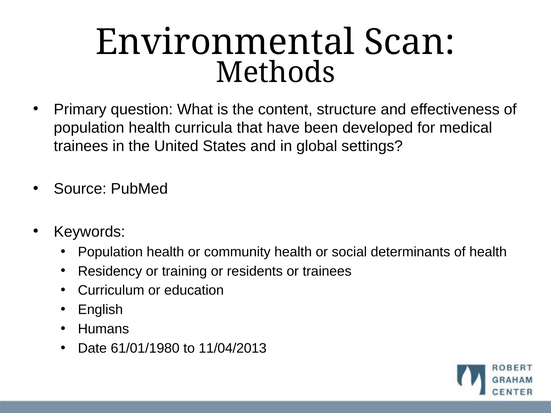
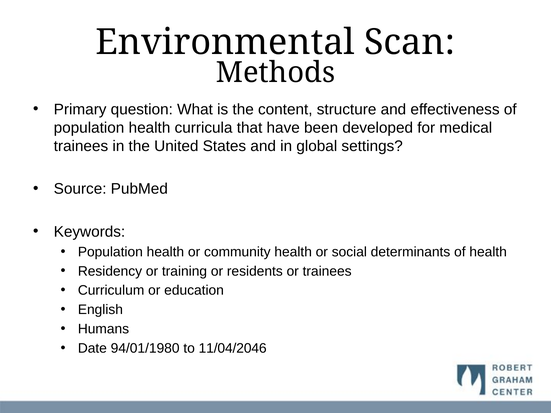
61/01/1980: 61/01/1980 -> 94/01/1980
11/04/2013: 11/04/2013 -> 11/04/2046
